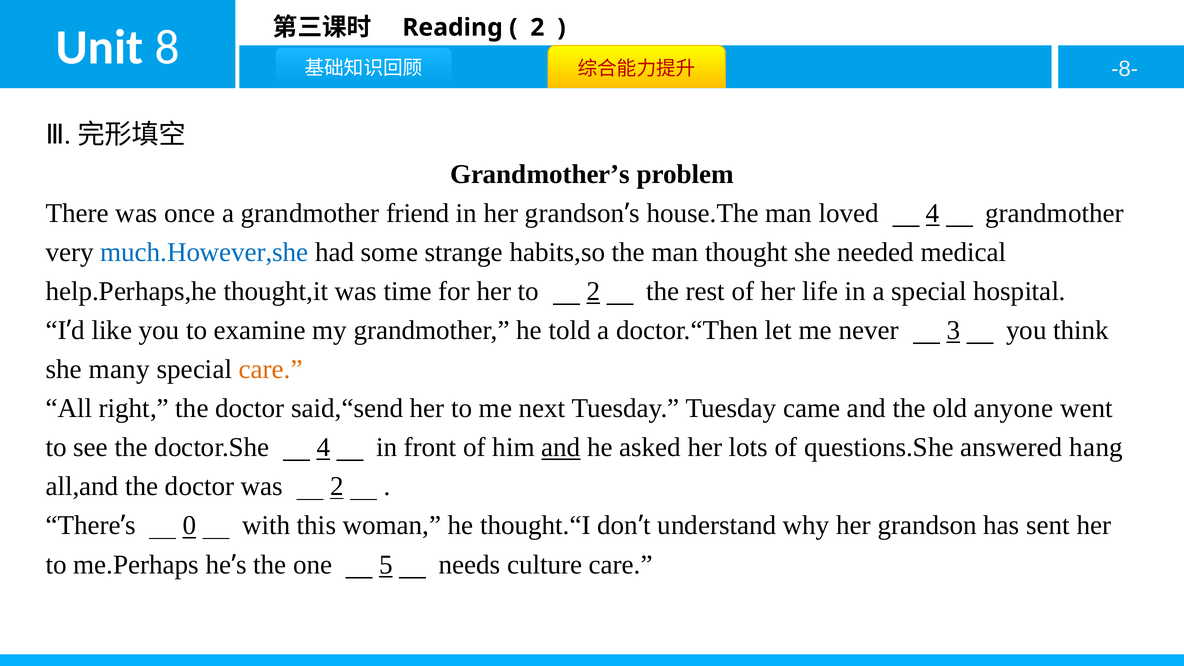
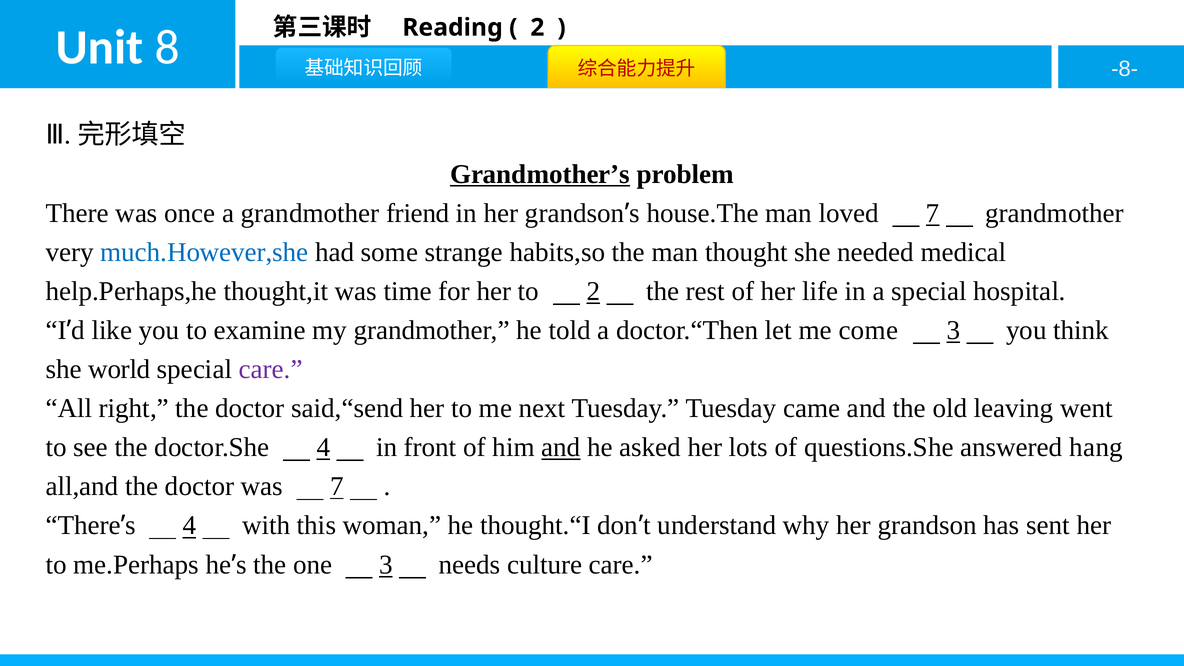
Grandmother’s underline: none -> present
loved 4: 4 -> 7
never: never -> come
many: many -> world
care at (271, 369) colour: orange -> purple
anyone: anyone -> leaving
was 2: 2 -> 7
0 at (189, 526): 0 -> 4
one 5: 5 -> 3
